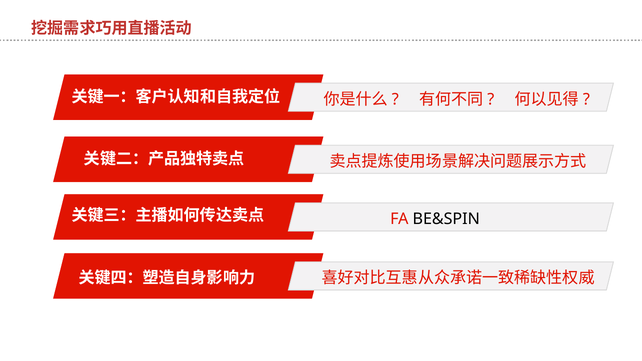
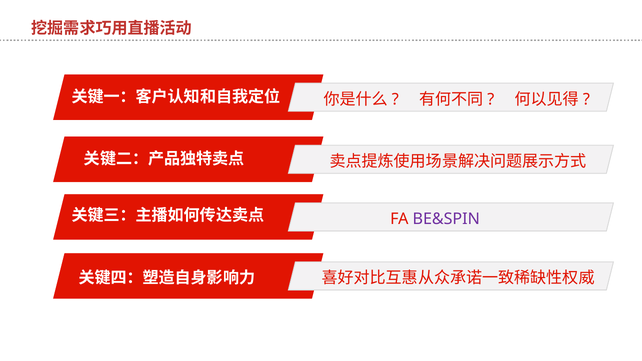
BE&SPIN colour: black -> purple
